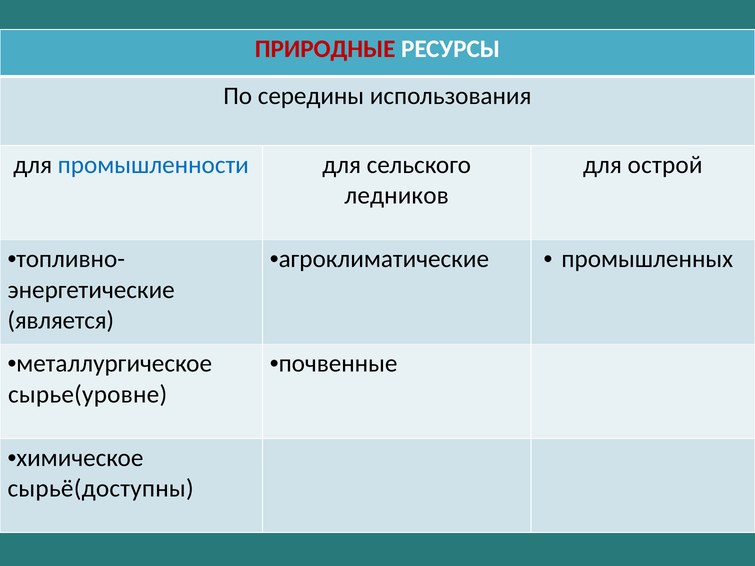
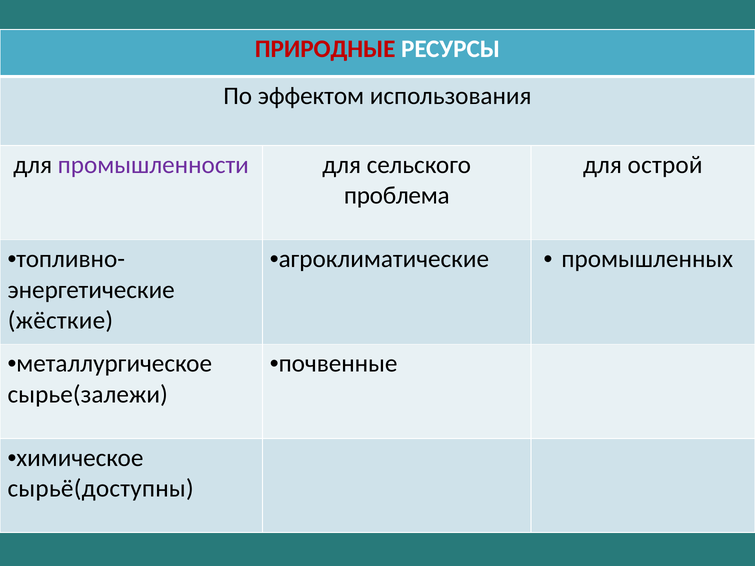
середины: середины -> эффектом
промышленности colour: blue -> purple
ледников: ледников -> проблема
является: является -> жёсткие
сырье(уровне: сырье(уровне -> сырье(залежи
